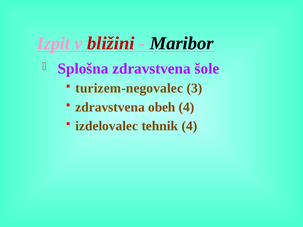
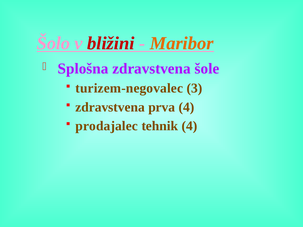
Izpit: Izpit -> Šolo
Maribor colour: black -> orange
obeh: obeh -> prva
izdelovalec: izdelovalec -> prodajalec
